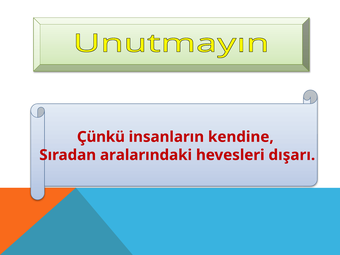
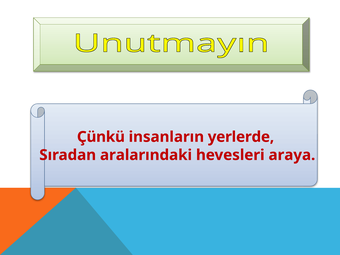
kendine: kendine -> yerlerde
dışarı: dışarı -> araya
